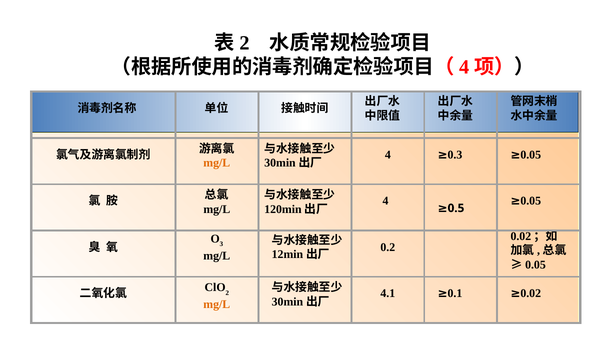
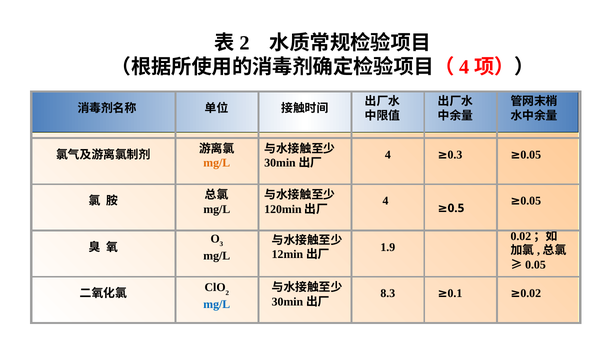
0.2: 0.2 -> 1.9
4.1: 4.1 -> 8.3
mg/L at (217, 304) colour: orange -> blue
